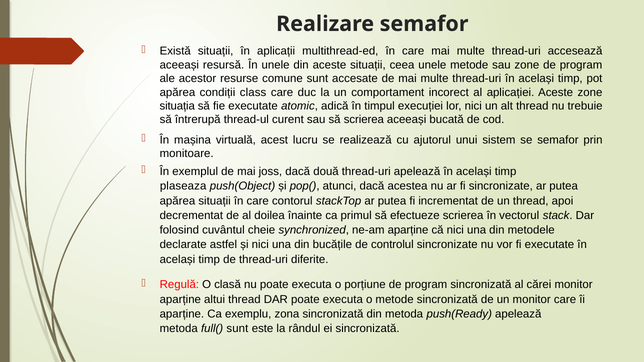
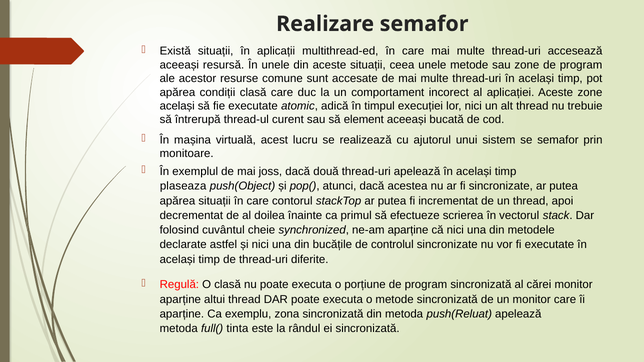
condiții class: class -> clasă
situația at (177, 106): situația -> același
să scrierea: scrierea -> element
push(Ready: push(Ready -> push(Reluat
full( sunt: sunt -> tinta
